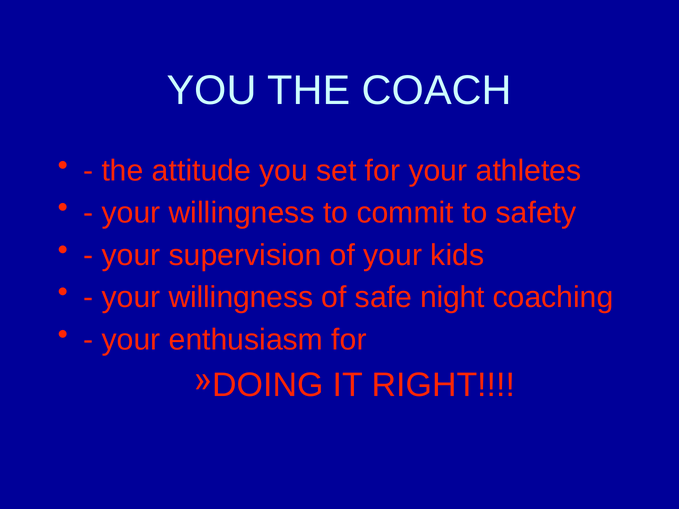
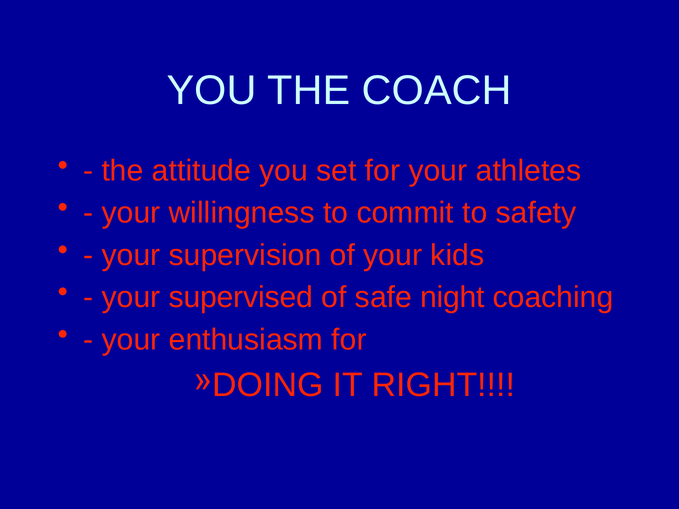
willingness at (241, 298): willingness -> supervised
